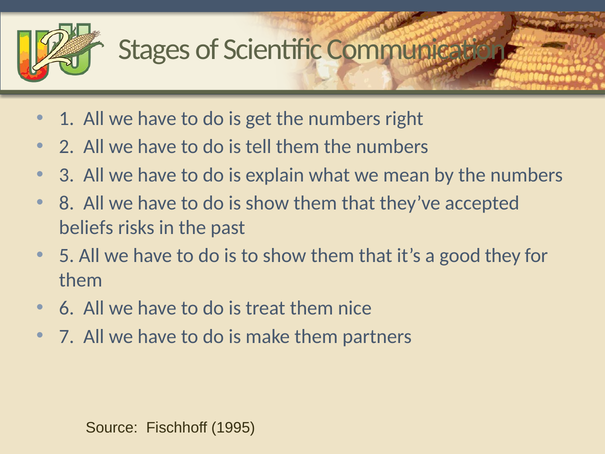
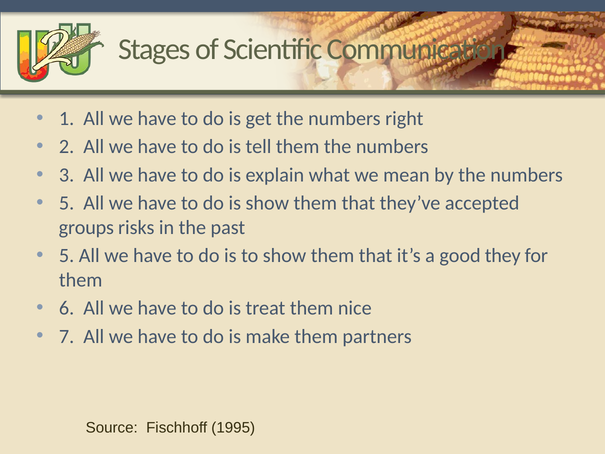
8 at (67, 203): 8 -> 5
beliefs: beliefs -> groups
